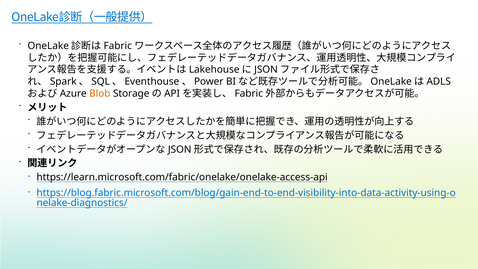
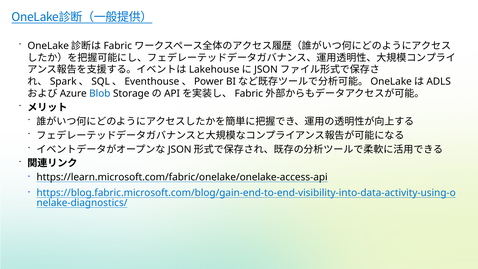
Blob colour: orange -> blue
